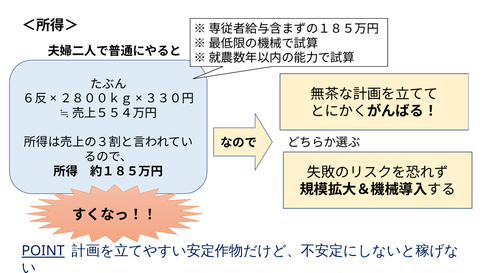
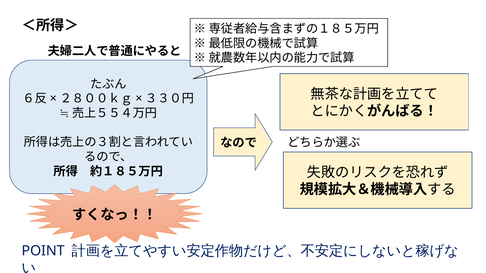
POINT underline: present -> none
